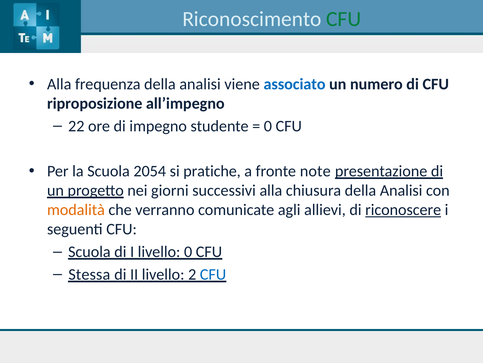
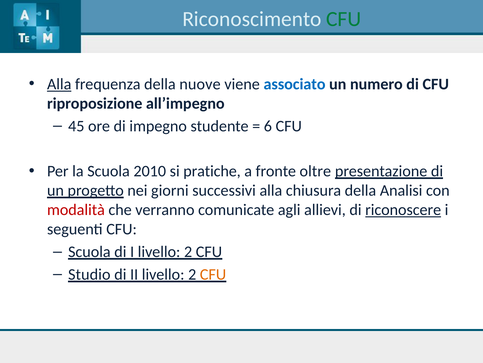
Alla at (59, 84) underline: none -> present
frequenza della analisi: analisi -> nuove
22: 22 -> 45
0 at (268, 126): 0 -> 6
2054: 2054 -> 2010
note: note -> oltre
modalità colour: orange -> red
I livello 0: 0 -> 2
Stessa: Stessa -> Studio
CFU at (213, 274) colour: blue -> orange
